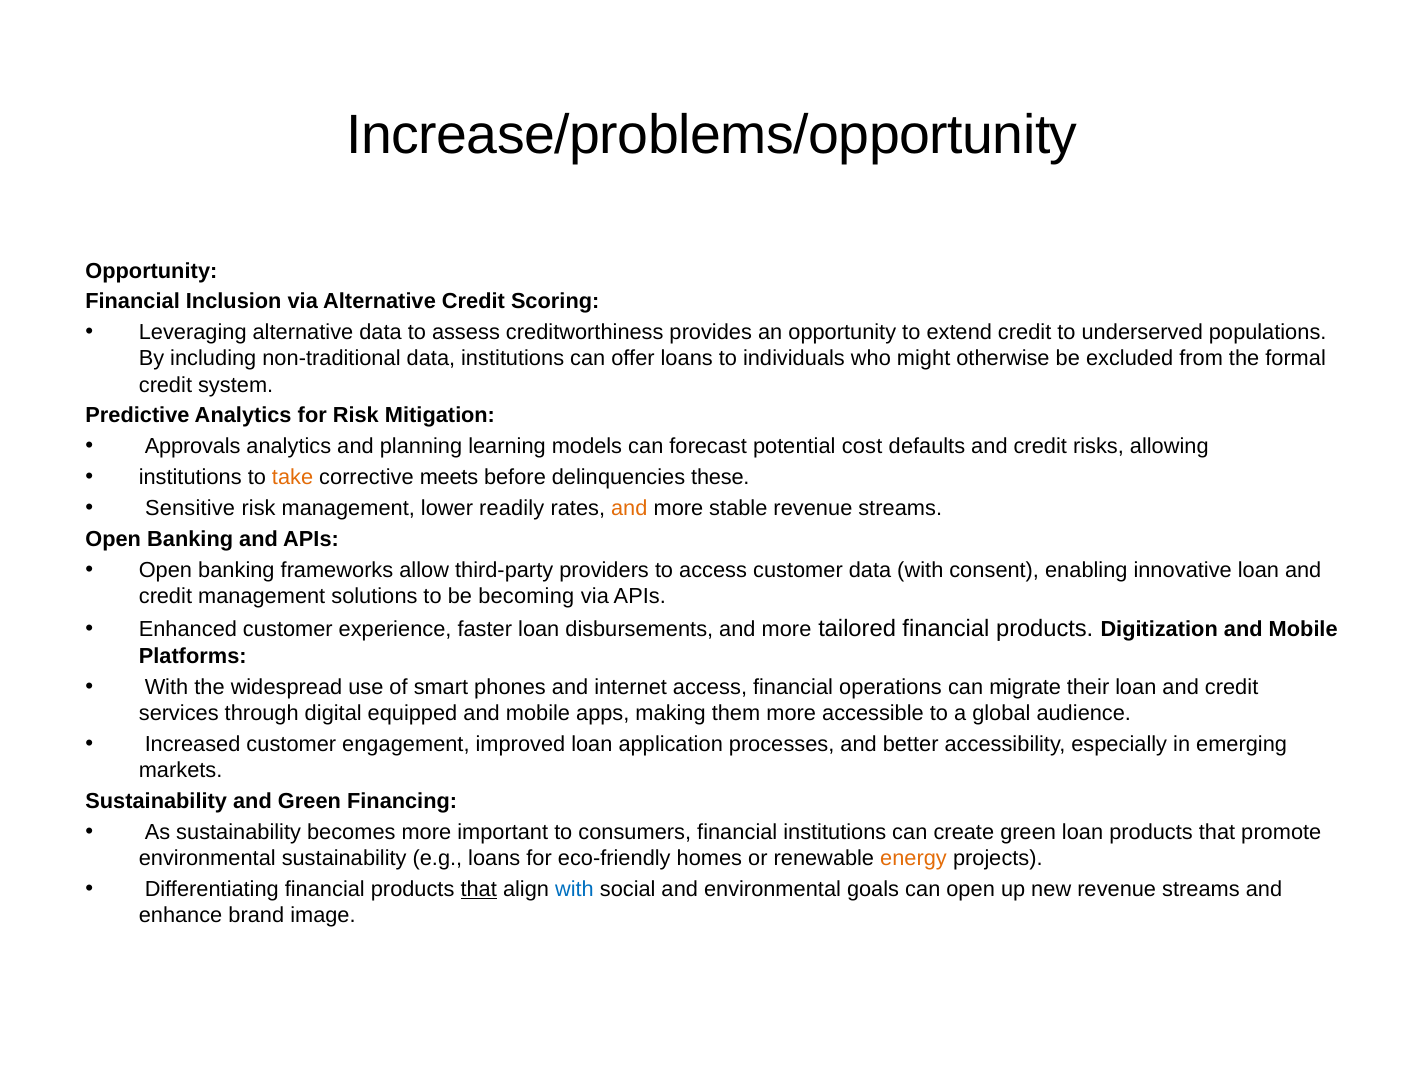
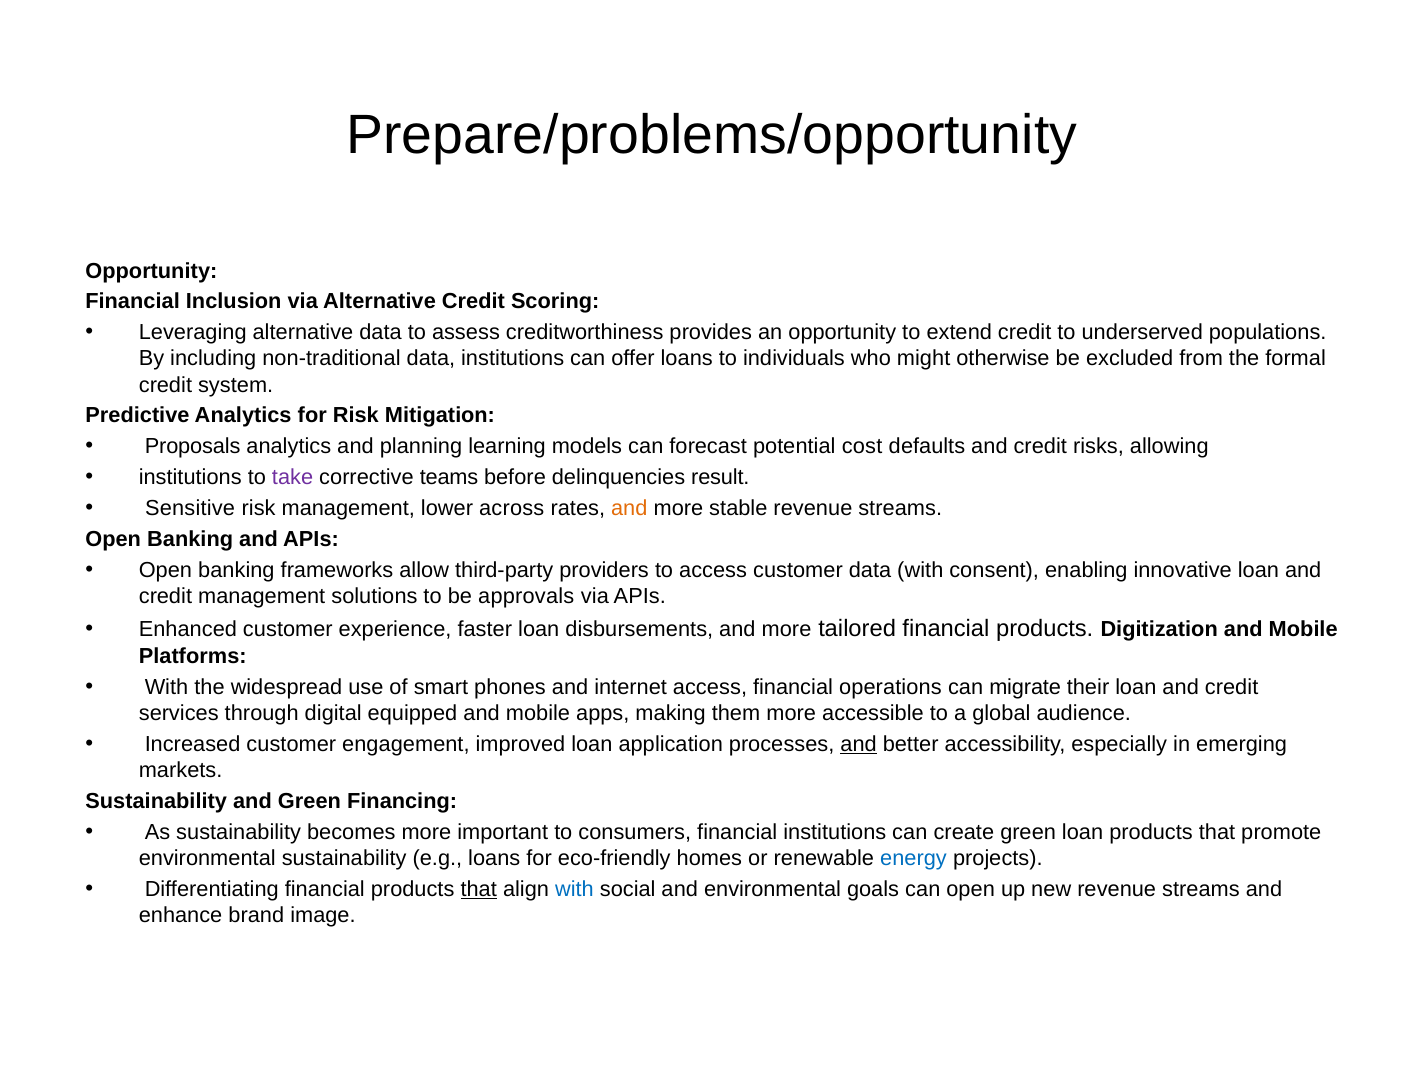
Increase/problems/opportunity: Increase/problems/opportunity -> Prepare/problems/opportunity
Approvals: Approvals -> Proposals
take colour: orange -> purple
meets: meets -> teams
these: these -> result
readily: readily -> across
becoming: becoming -> approvals
and at (859, 744) underline: none -> present
energy colour: orange -> blue
